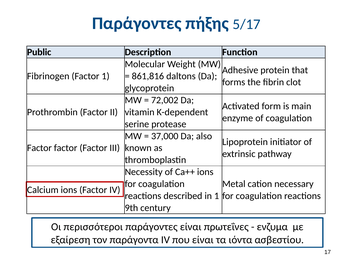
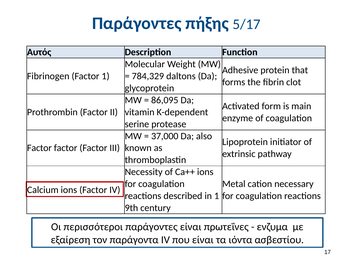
Public: Public -> Αυτός
861,816: 861,816 -> 784,329
72,002: 72,002 -> 86,095
